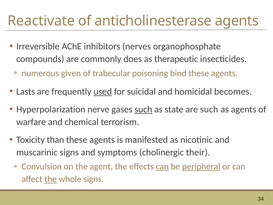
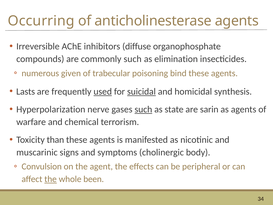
Reactivate: Reactivate -> Occurring
nerves: nerves -> diffuse
commonly does: does -> such
therapeutic: therapeutic -> elimination
suicidal underline: none -> present
becomes: becomes -> synthesis
are such: such -> sarin
their: their -> body
can at (162, 166) underline: present -> none
peripheral underline: present -> none
whole signs: signs -> been
